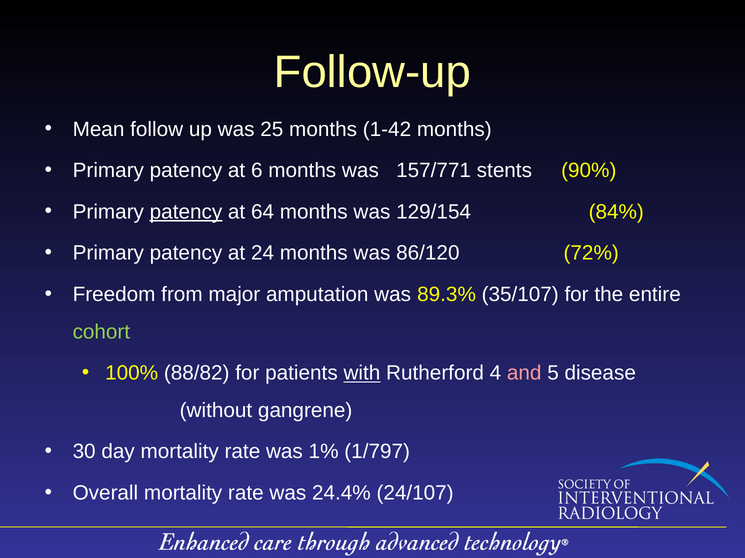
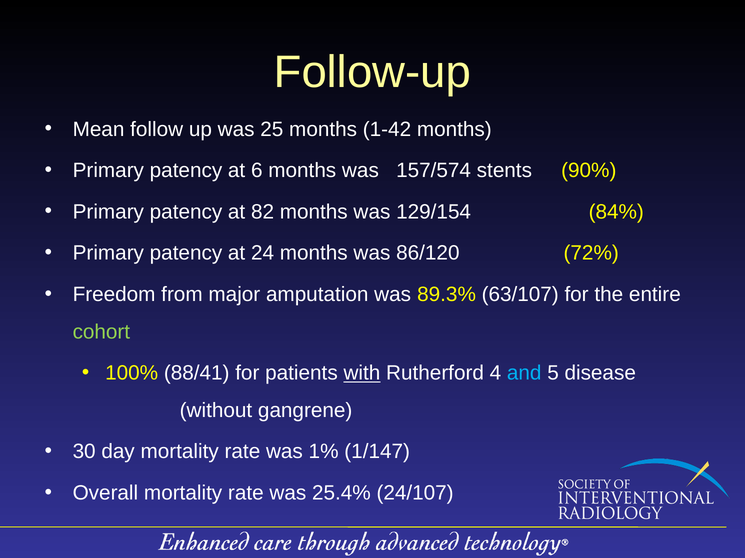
157/771: 157/771 -> 157/574
patency at (186, 212) underline: present -> none
64: 64 -> 82
35/107: 35/107 -> 63/107
88/82: 88/82 -> 88/41
and colour: pink -> light blue
1/797: 1/797 -> 1/147
24.4%: 24.4% -> 25.4%
